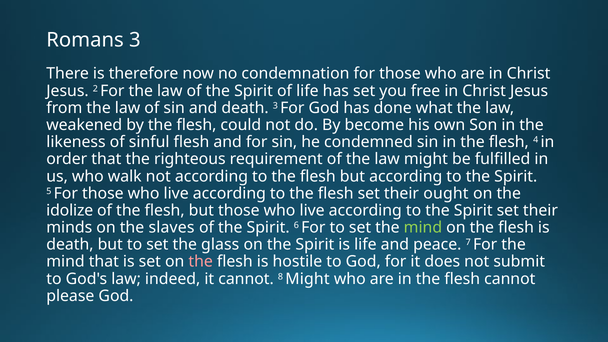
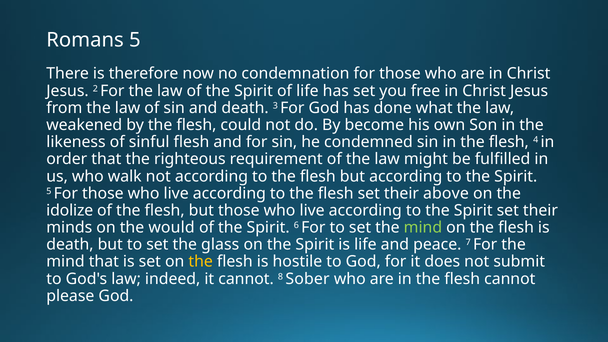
Romans 3: 3 -> 5
ought: ought -> above
slaves: slaves -> would
the at (201, 262) colour: pink -> yellow
8 Might: Might -> Sober
